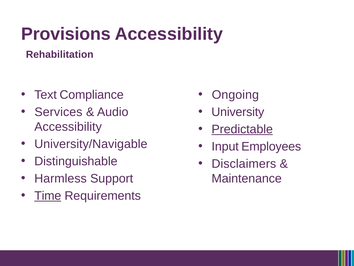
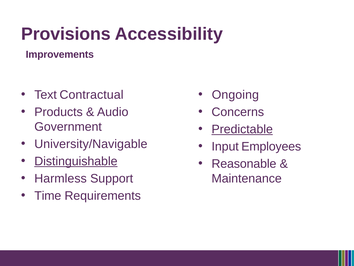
Rehabilitation: Rehabilitation -> Improvements
Compliance: Compliance -> Contractual
Services: Services -> Products
University: University -> Concerns
Accessibility at (68, 127): Accessibility -> Government
Distinguishable underline: none -> present
Disclaimers: Disclaimers -> Reasonable
Time underline: present -> none
